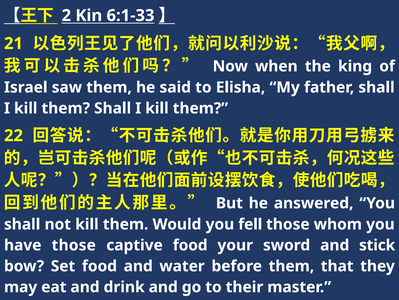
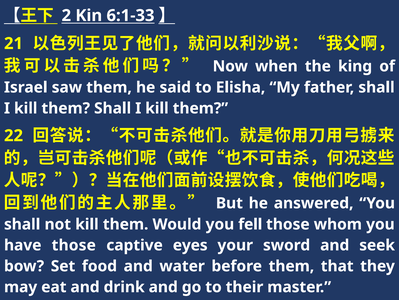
captive food: food -> eyes
stick: stick -> seek
